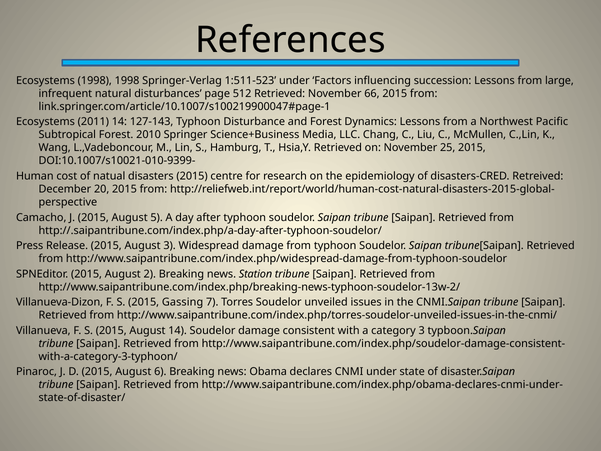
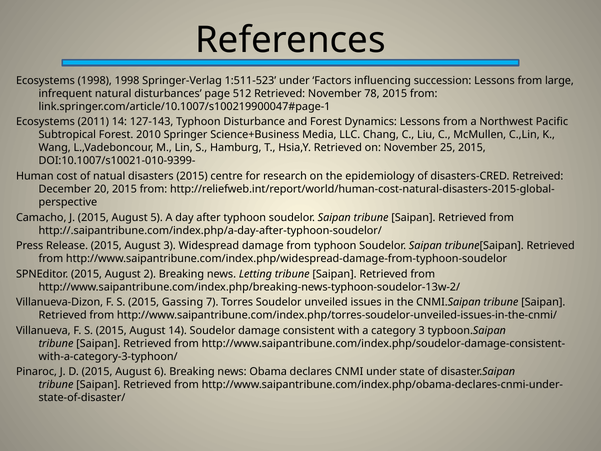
66: 66 -> 78
Station: Station -> Letting
